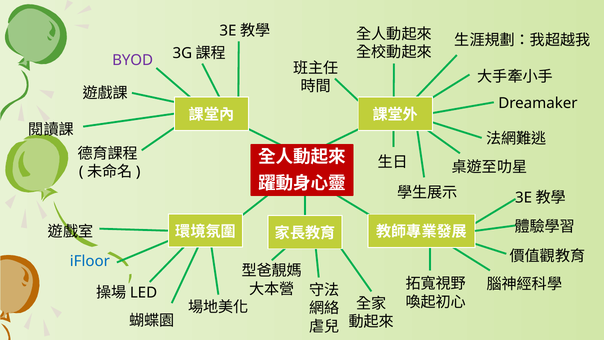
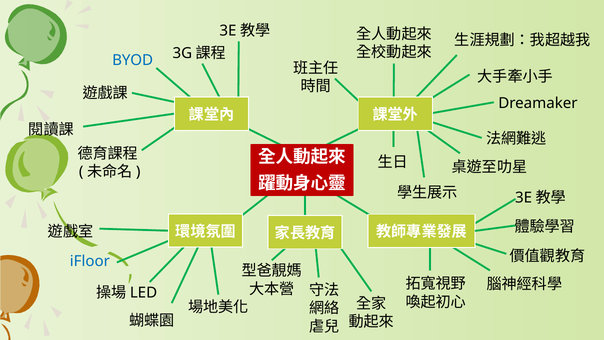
BYOD colour: purple -> blue
